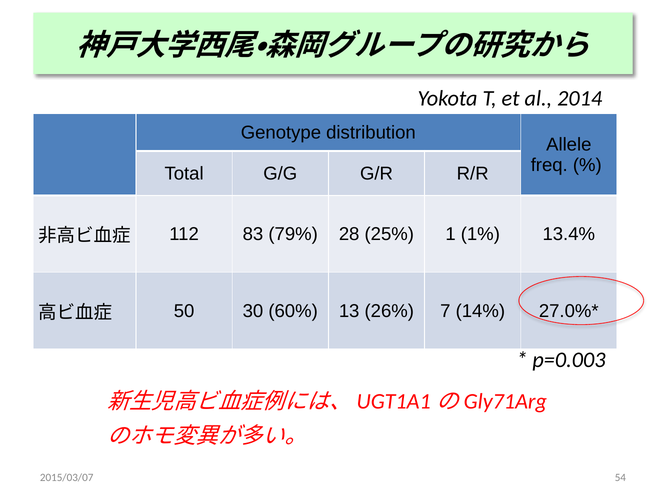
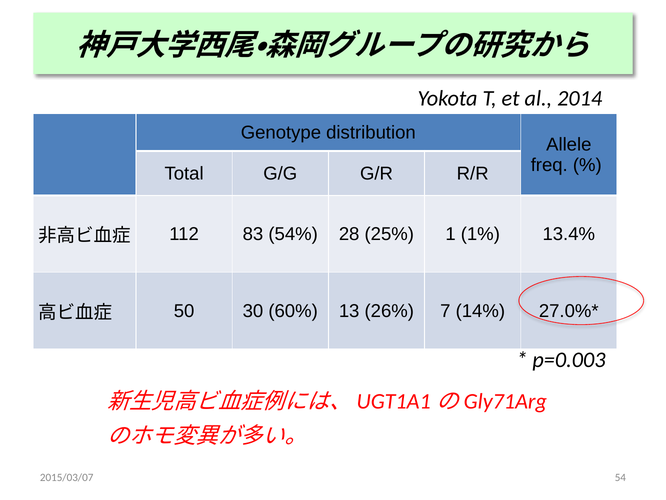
79%: 79% -> 54%
